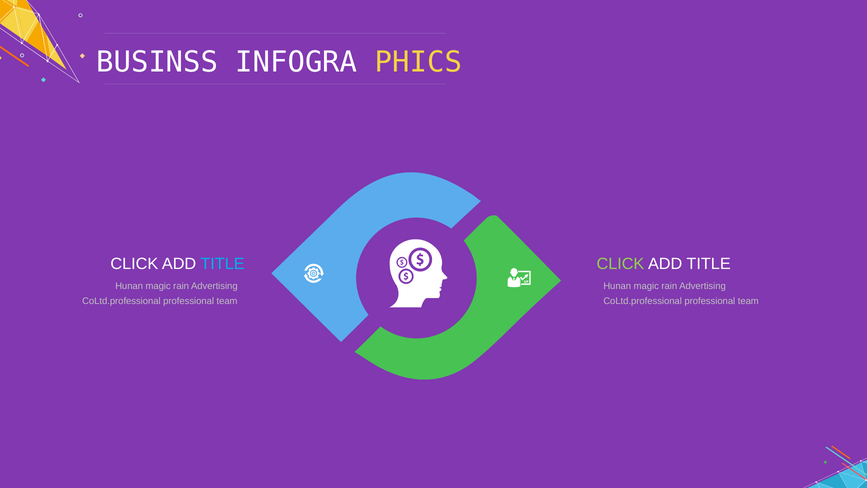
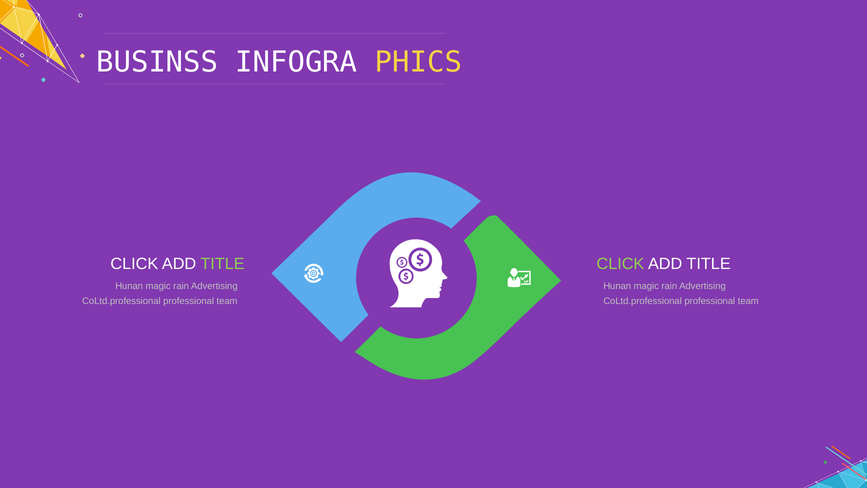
TITLE at (223, 264) colour: light blue -> light green
